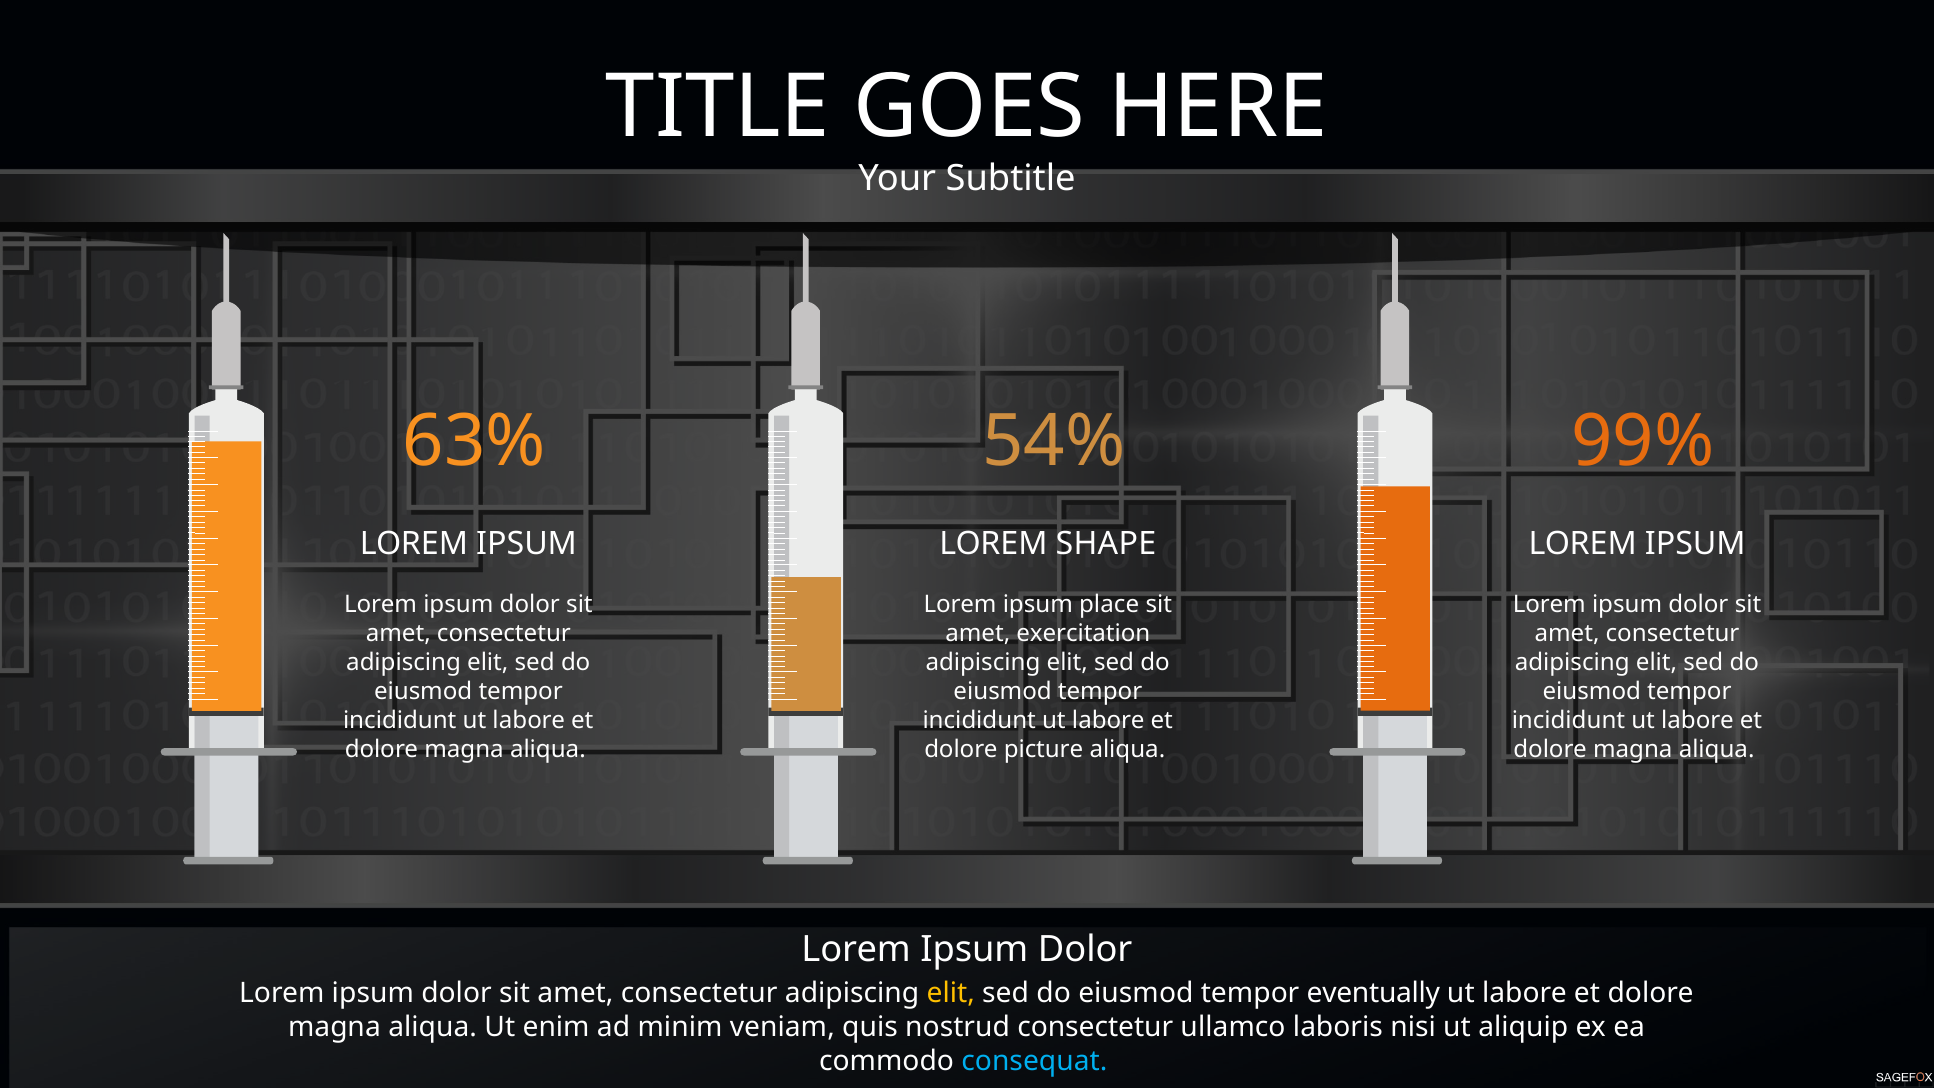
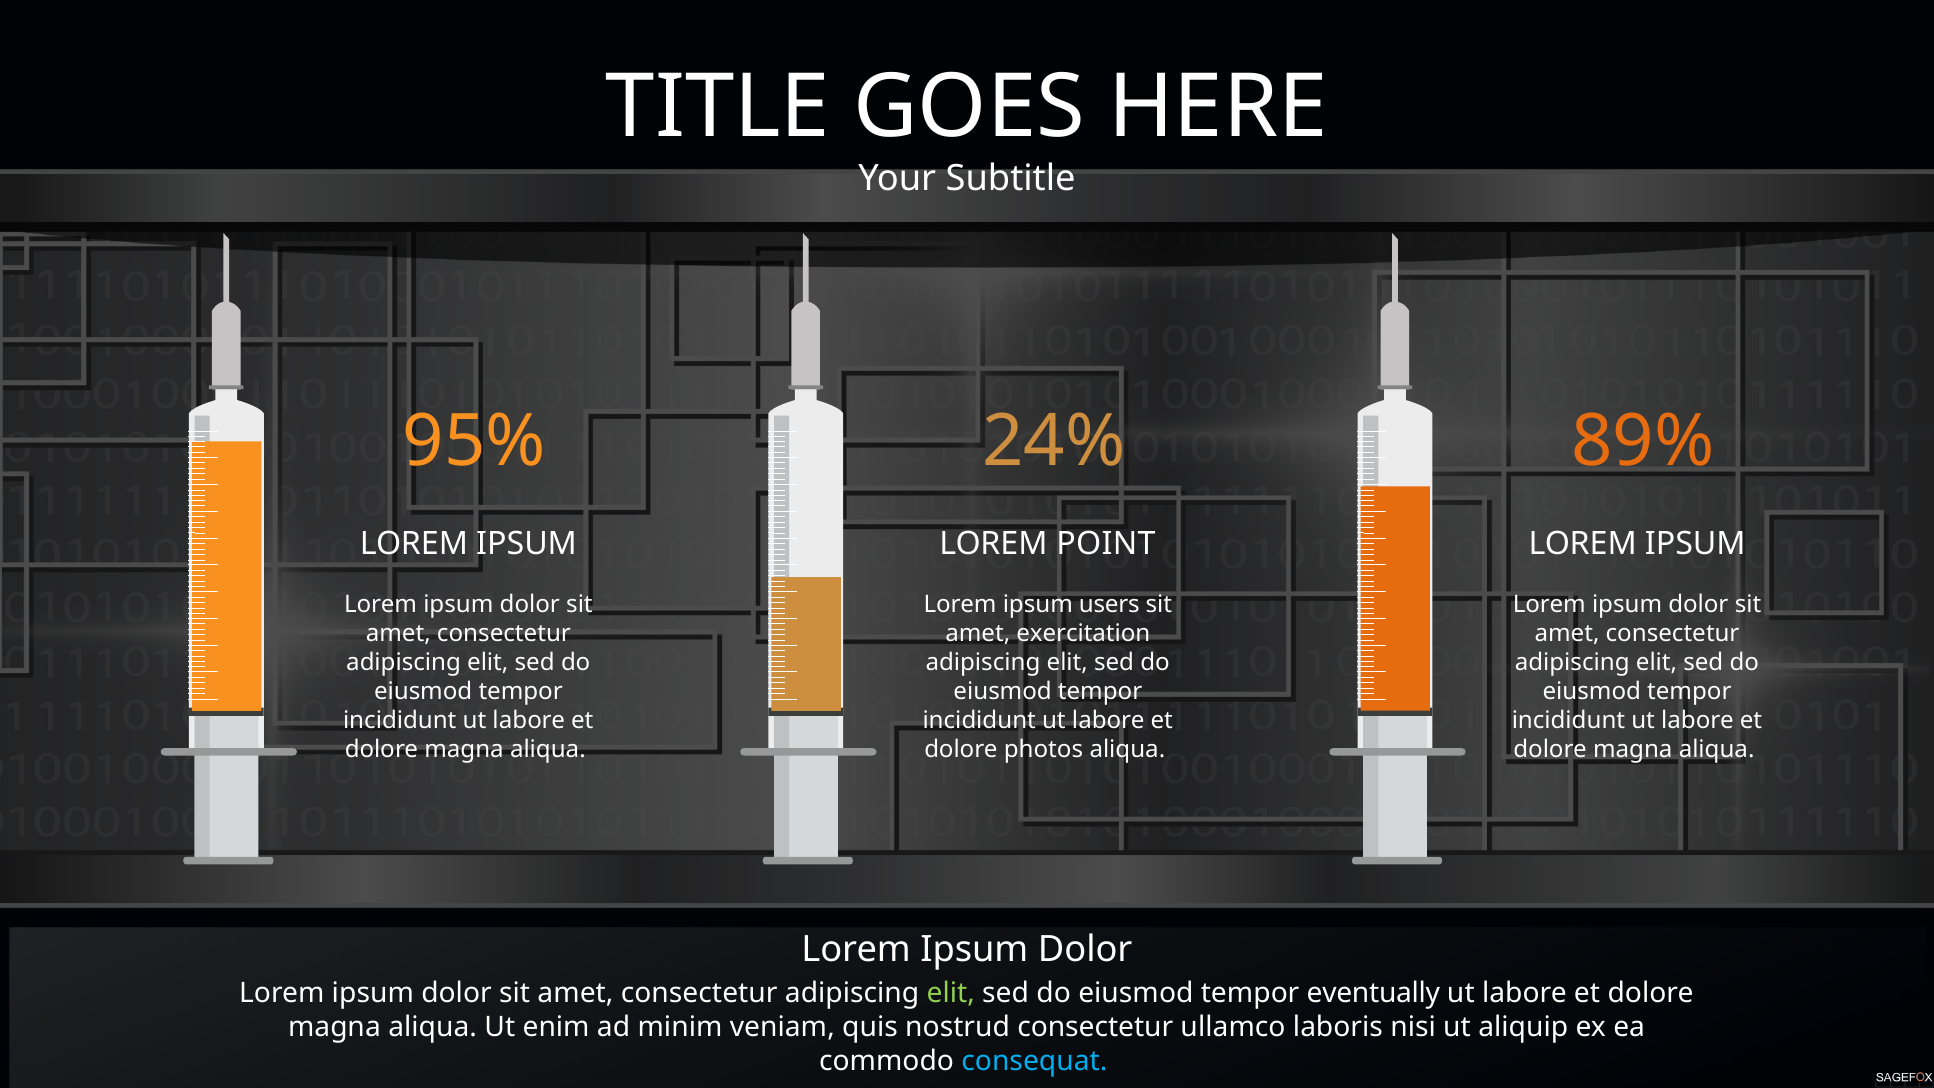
63%: 63% -> 95%
54%: 54% -> 24%
99%: 99% -> 89%
SHAPE: SHAPE -> POINT
place: place -> users
picture: picture -> photos
elit at (951, 993) colour: yellow -> light green
